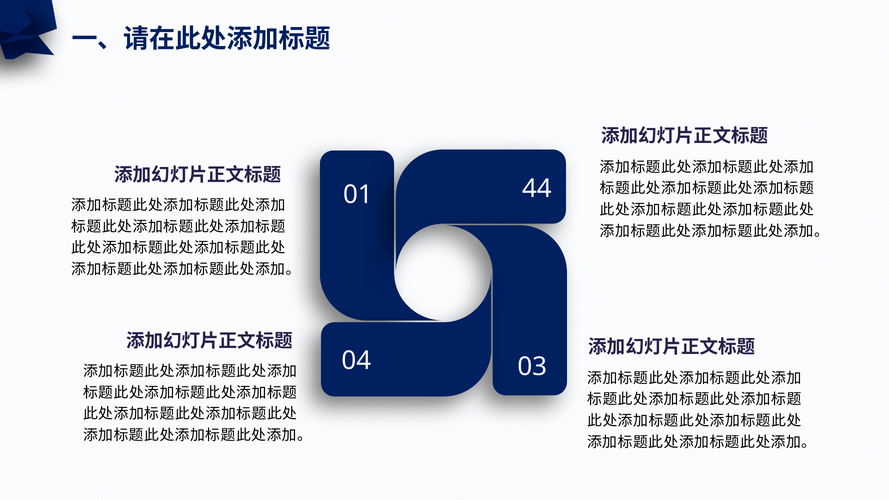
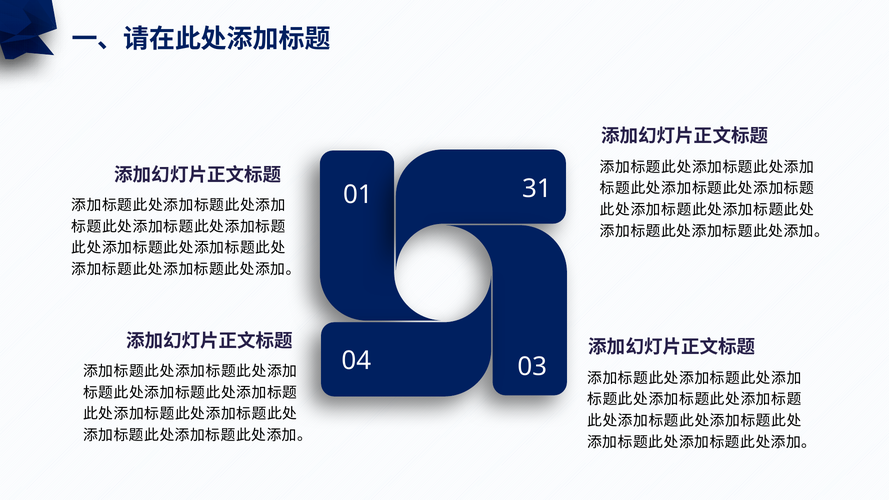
44: 44 -> 31
